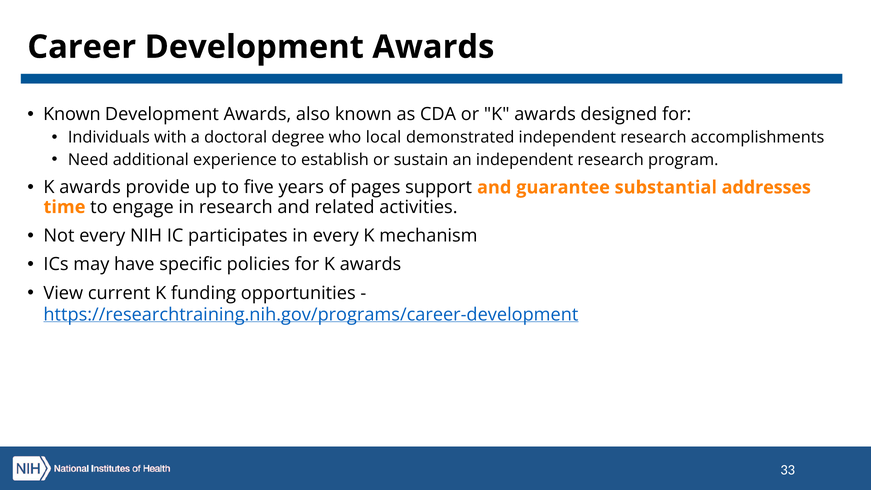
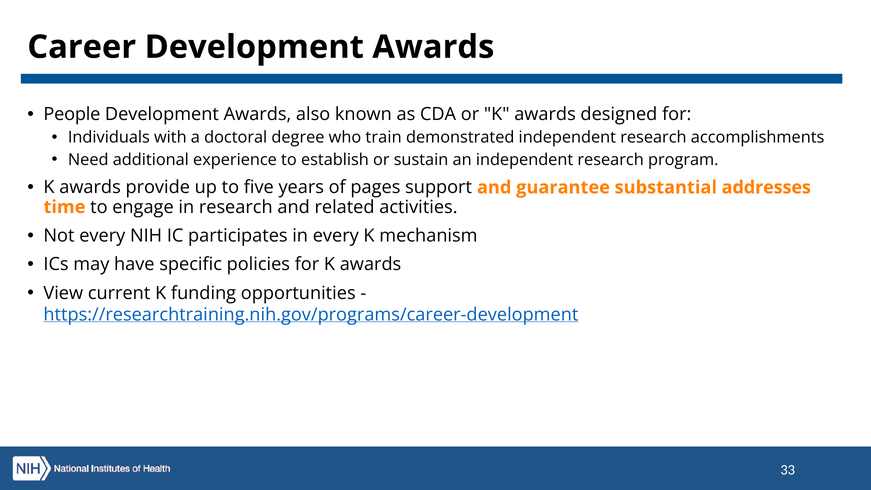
Known at (72, 114): Known -> People
local: local -> train
